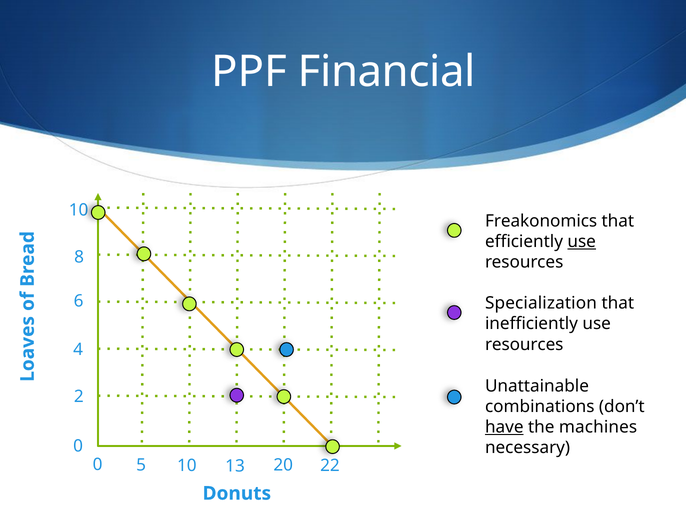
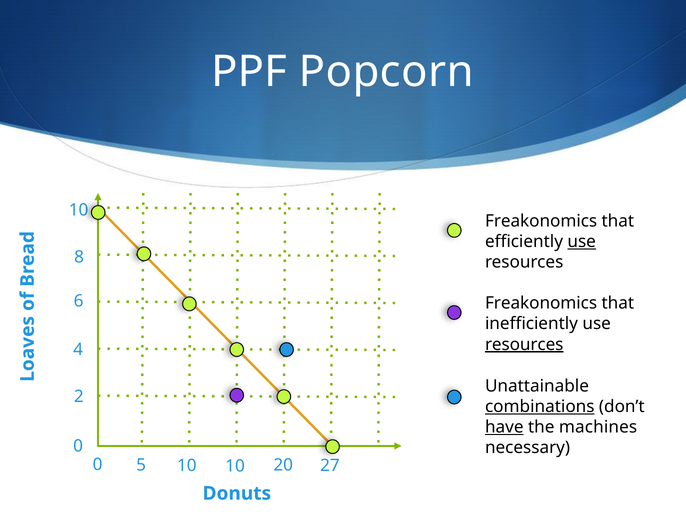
Financial: Financial -> Popcorn
Specialization at (541, 304): Specialization -> Freakonomics
resources at (524, 345) underline: none -> present
combinations underline: none -> present
10 13: 13 -> 10
22: 22 -> 27
